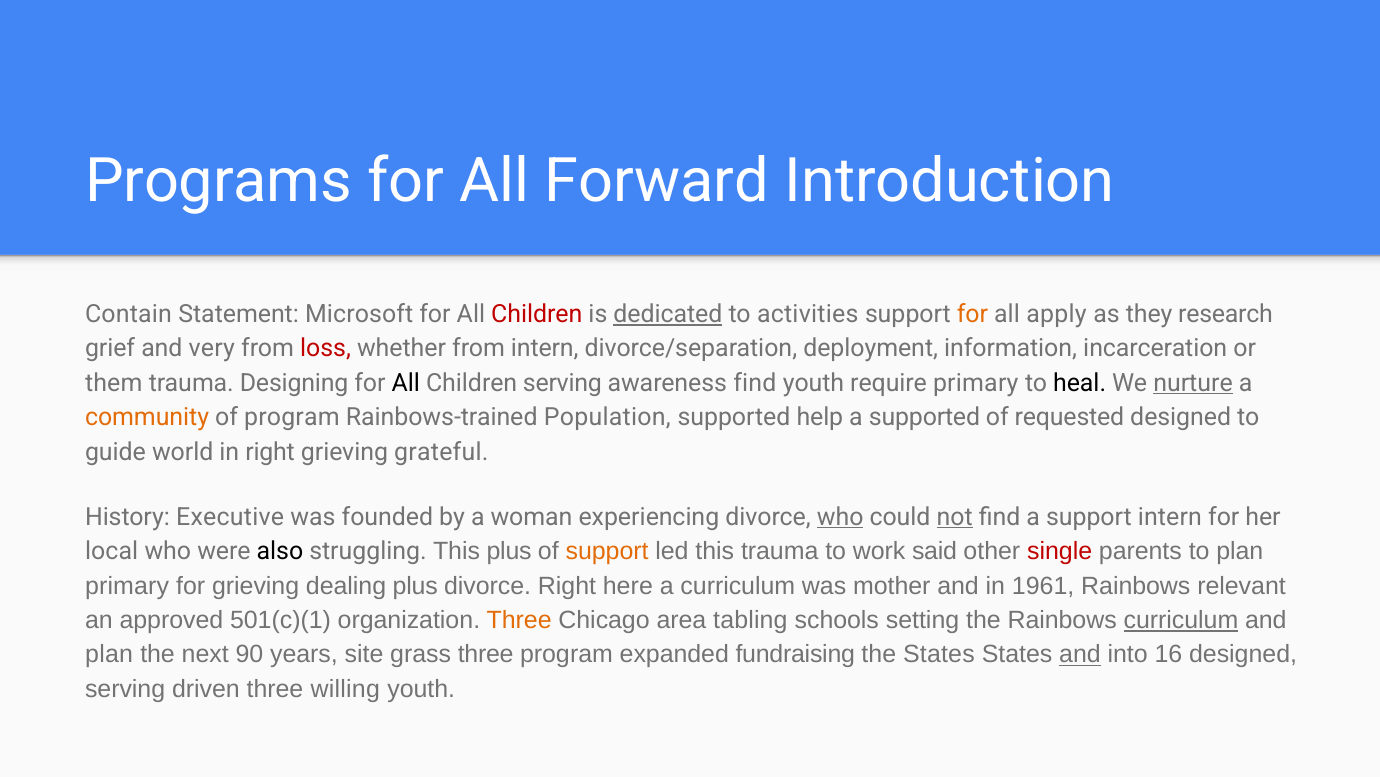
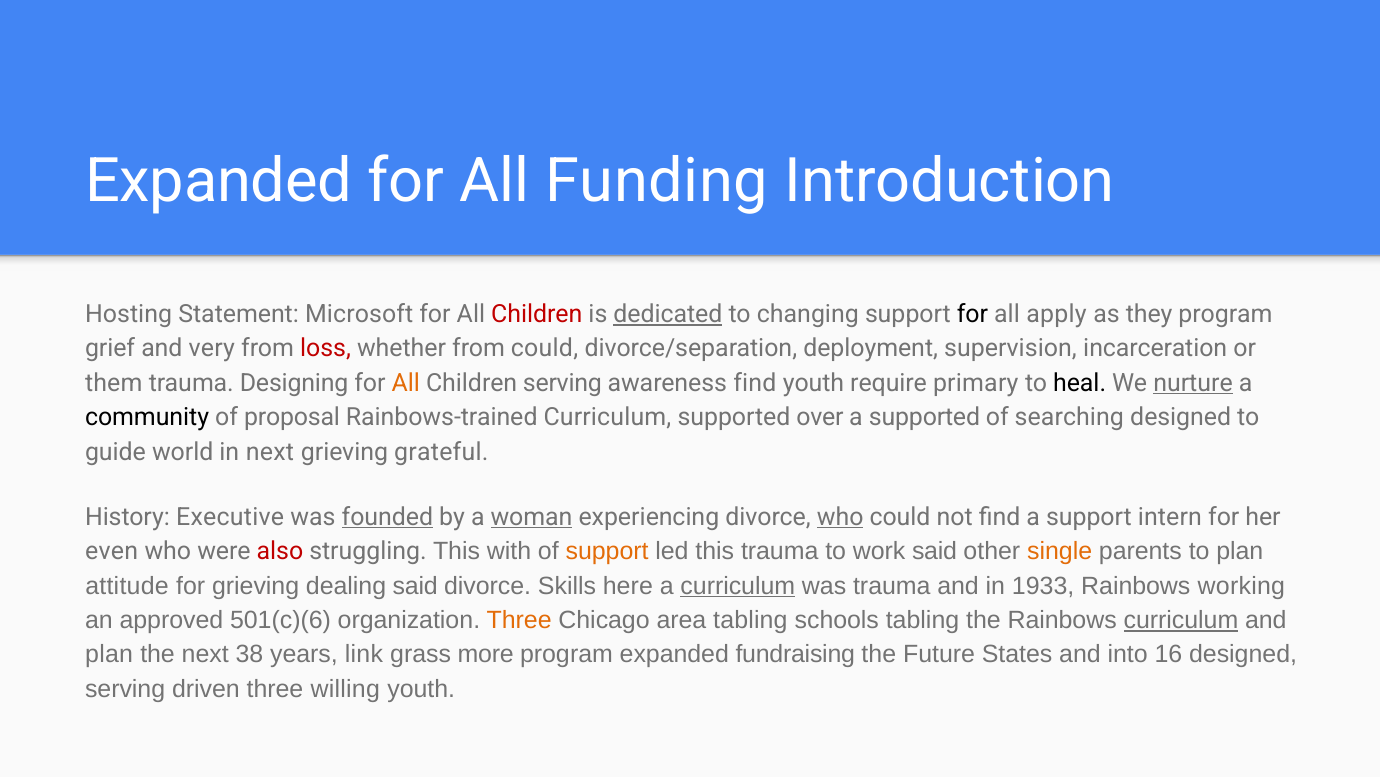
Programs at (219, 181): Programs -> Expanded
Forward: Forward -> Funding
Contain: Contain -> Hosting
activities: activities -> changing
for at (972, 314) colour: orange -> black
they research: research -> program
from intern: intern -> could
information: information -> supervision
All at (406, 383) colour: black -> orange
community colour: orange -> black
of program: program -> proposal
Rainbows-trained Population: Population -> Curriculum
help: help -> over
requested: requested -> searching
in right: right -> next
founded underline: none -> present
woman underline: none -> present
not underline: present -> none
local: local -> even
also colour: black -> red
This plus: plus -> with
single colour: red -> orange
primary at (127, 585): primary -> attitude
dealing plus: plus -> said
divorce Right: Right -> Skills
curriculum at (738, 585) underline: none -> present
was mother: mother -> trauma
1961: 1961 -> 1933
relevant: relevant -> working
501(c)(1: 501(c)(1 -> 501(c)(6
schools setting: setting -> tabling
90: 90 -> 38
site: site -> link
grass three: three -> more
the States: States -> Future
and at (1080, 654) underline: present -> none
